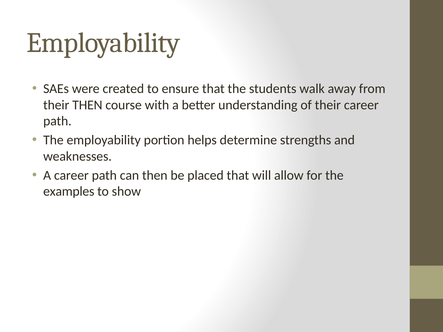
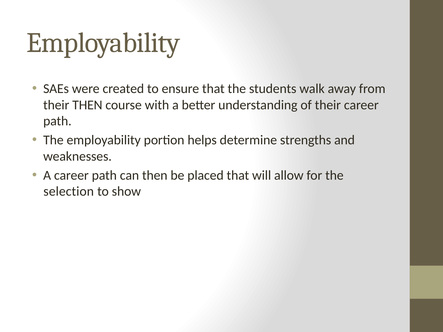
examples: examples -> selection
